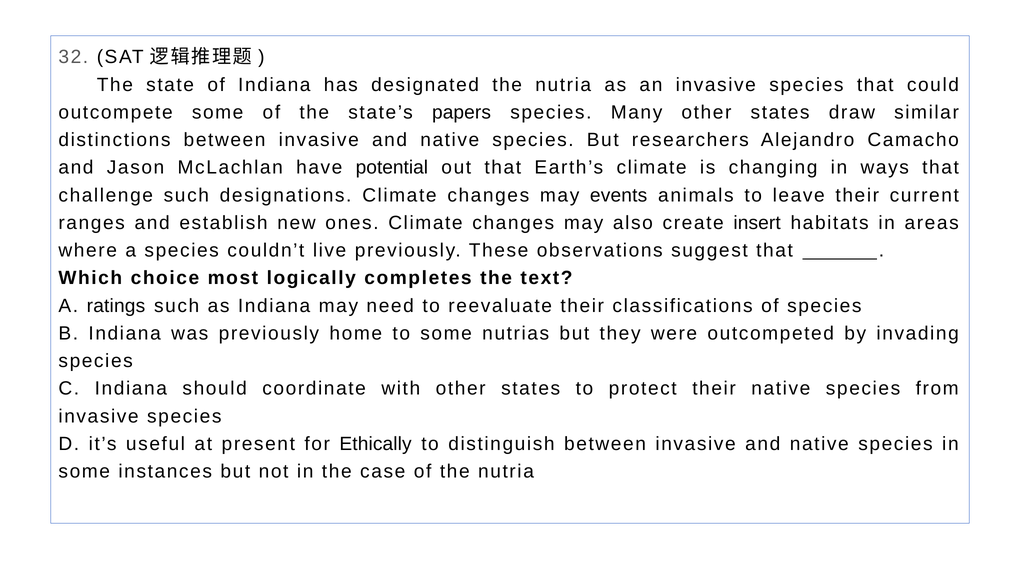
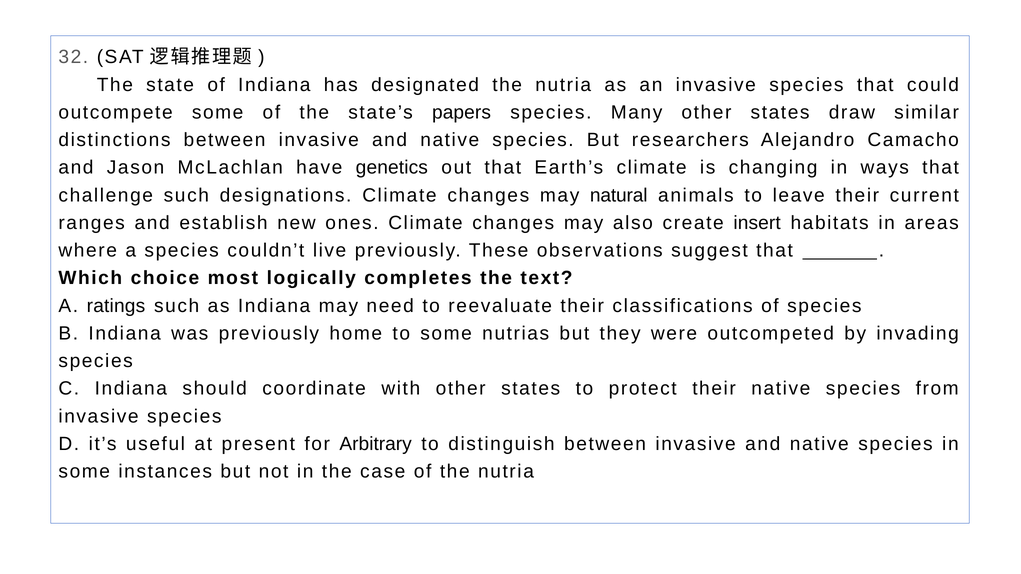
potential: potential -> genetics
events: events -> natural
Ethically: Ethically -> Arbitrary
